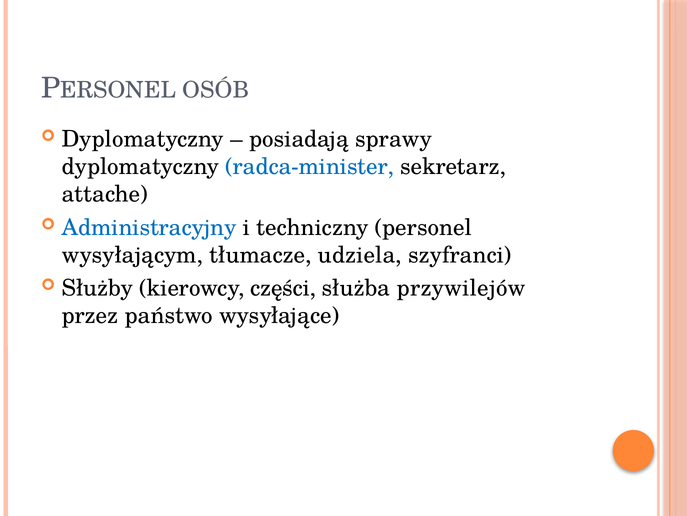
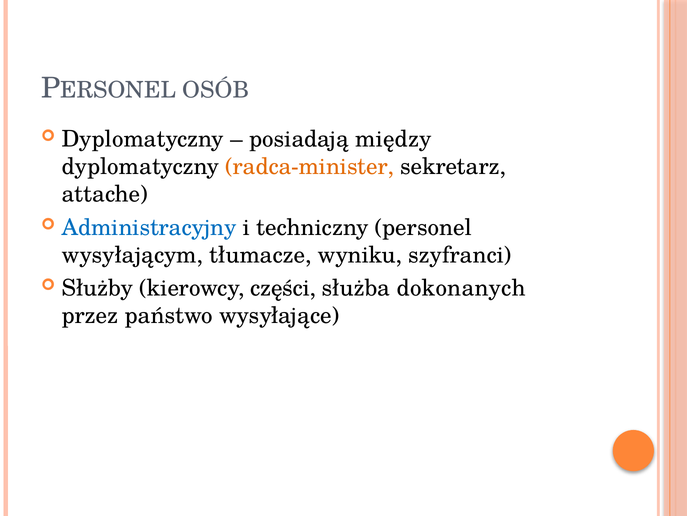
sprawy: sprawy -> między
radca-minister colour: blue -> orange
udziela: udziela -> wyniku
przywilejów: przywilejów -> dokonanych
